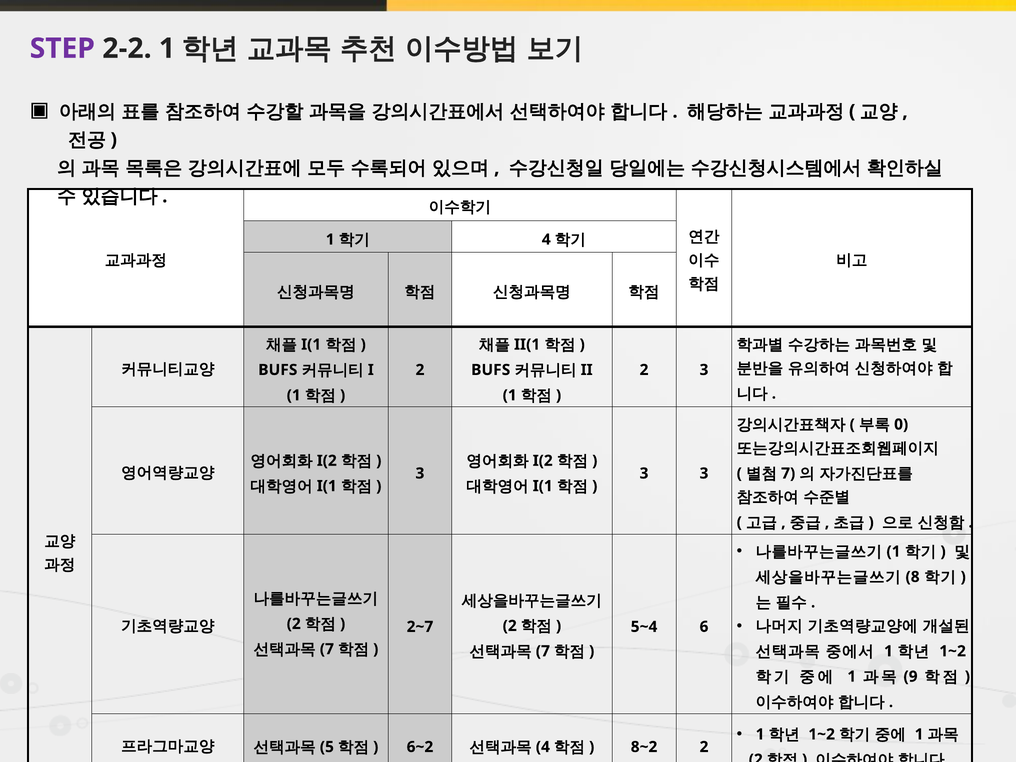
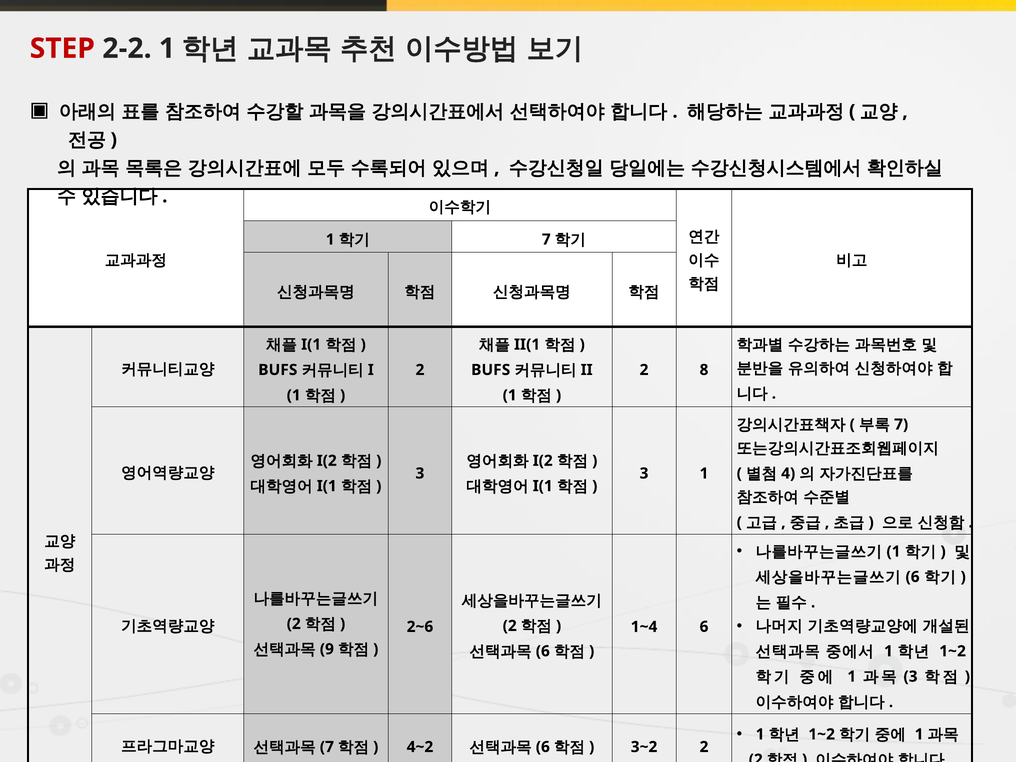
STEP colour: purple -> red
4 at (546, 239): 4 -> 7
2 3: 3 -> 8
0 at (901, 424): 0 -> 7
3 3: 3 -> 1
7 at (788, 473): 7 -> 4
8 at (913, 577): 8 -> 6
2~7: 2~7 -> 2~6
5~4: 5~4 -> 1~4
7 at (327, 649): 7 -> 9
7 at (543, 651): 7 -> 6
9 at (911, 677): 9 -> 3
5 at (327, 747): 5 -> 7
6~2: 6~2 -> 4~2
4 at (543, 747): 4 -> 6
8~2: 8~2 -> 3~2
